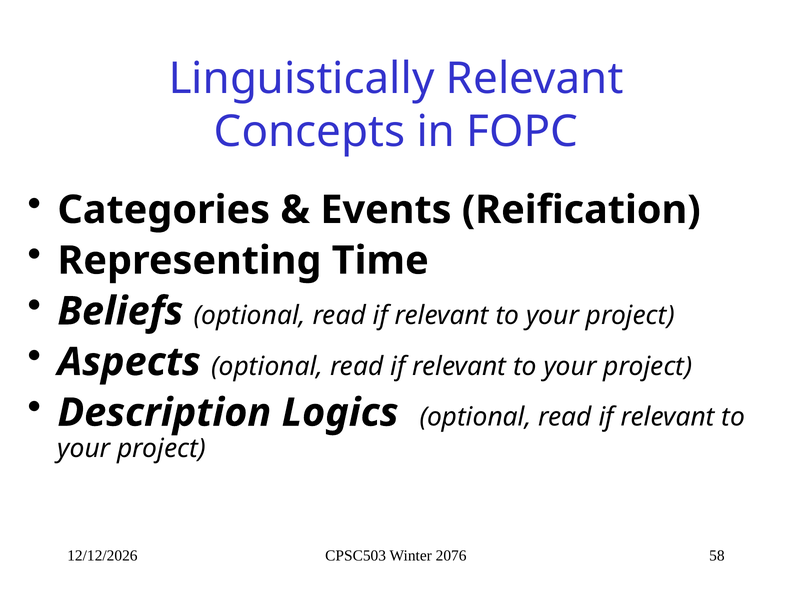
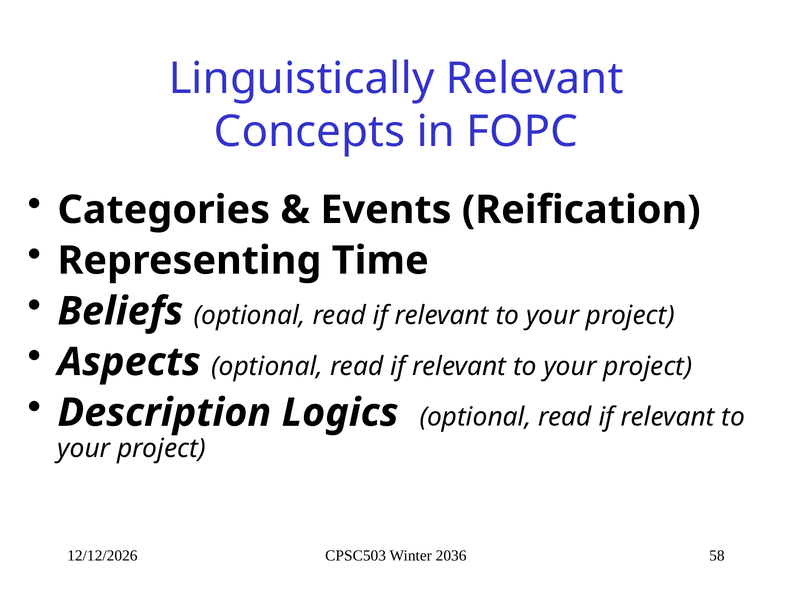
2076: 2076 -> 2036
